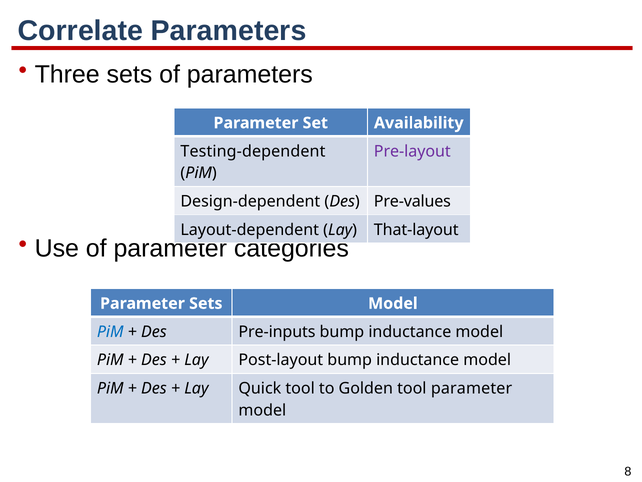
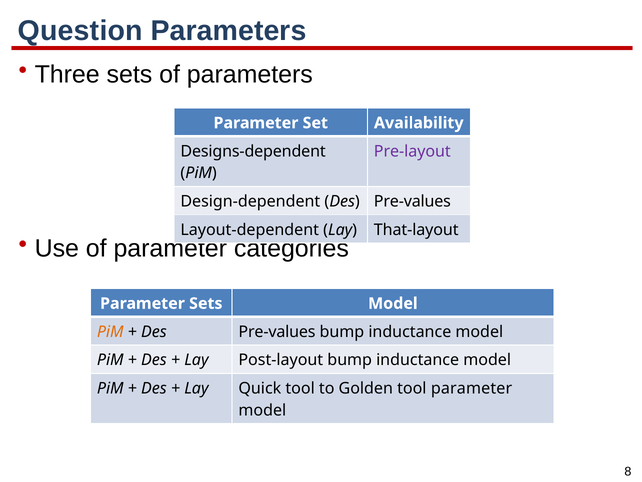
Correlate: Correlate -> Question
Testing-dependent: Testing-dependent -> Designs-dependent
PiM at (110, 331) colour: blue -> orange
Pre-inputs at (277, 331): Pre-inputs -> Pre-values
